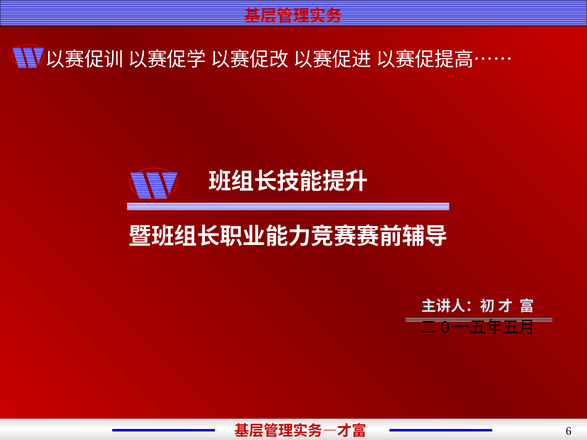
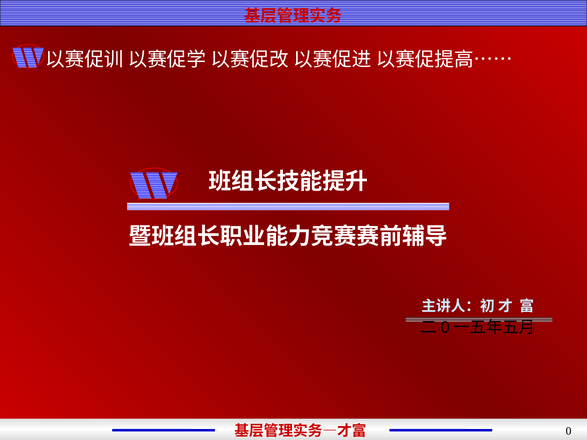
6: 6 -> 0
